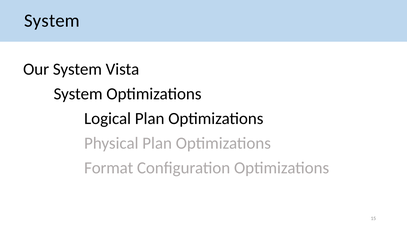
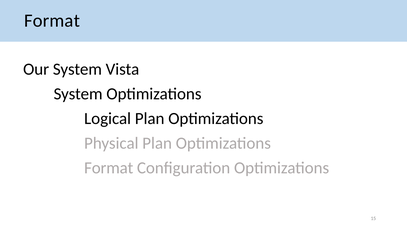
System at (52, 21): System -> Format
